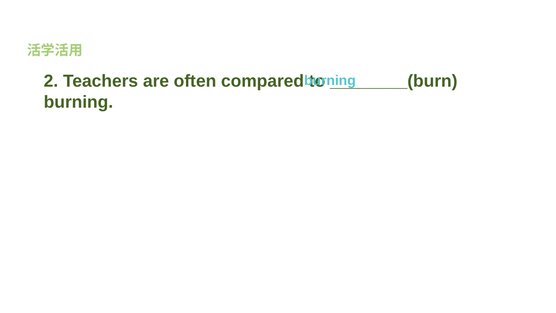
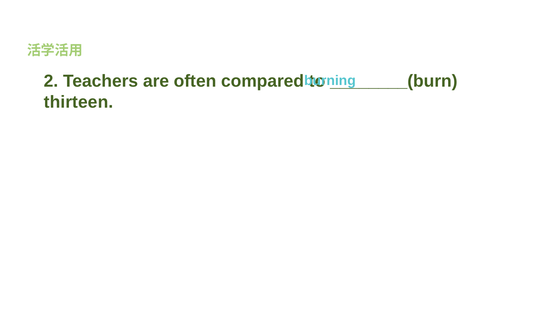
burning at (79, 102): burning -> thirteen
